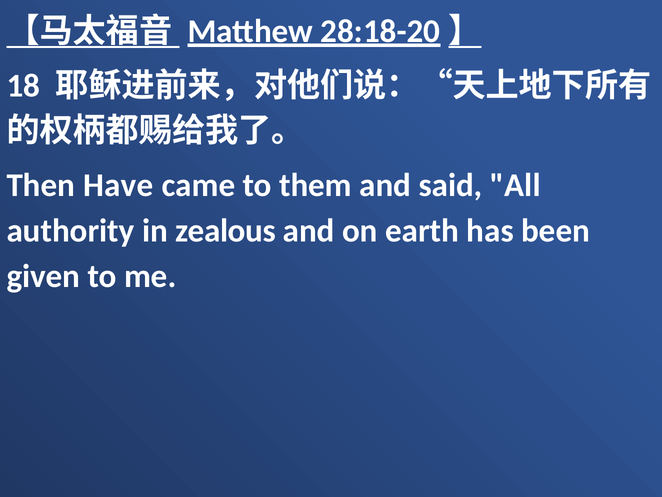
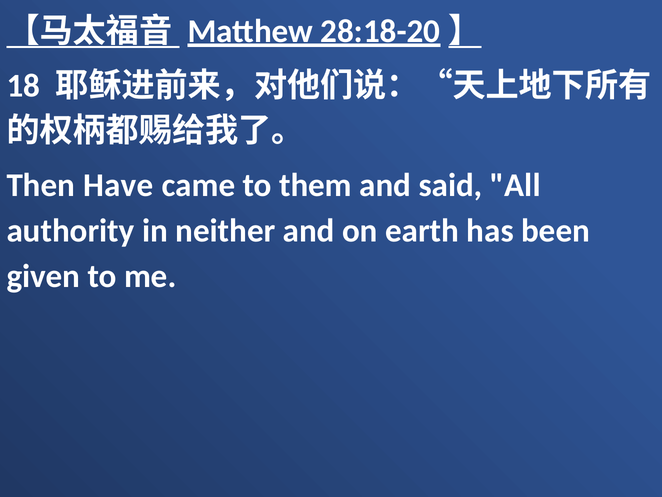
zealous: zealous -> neither
